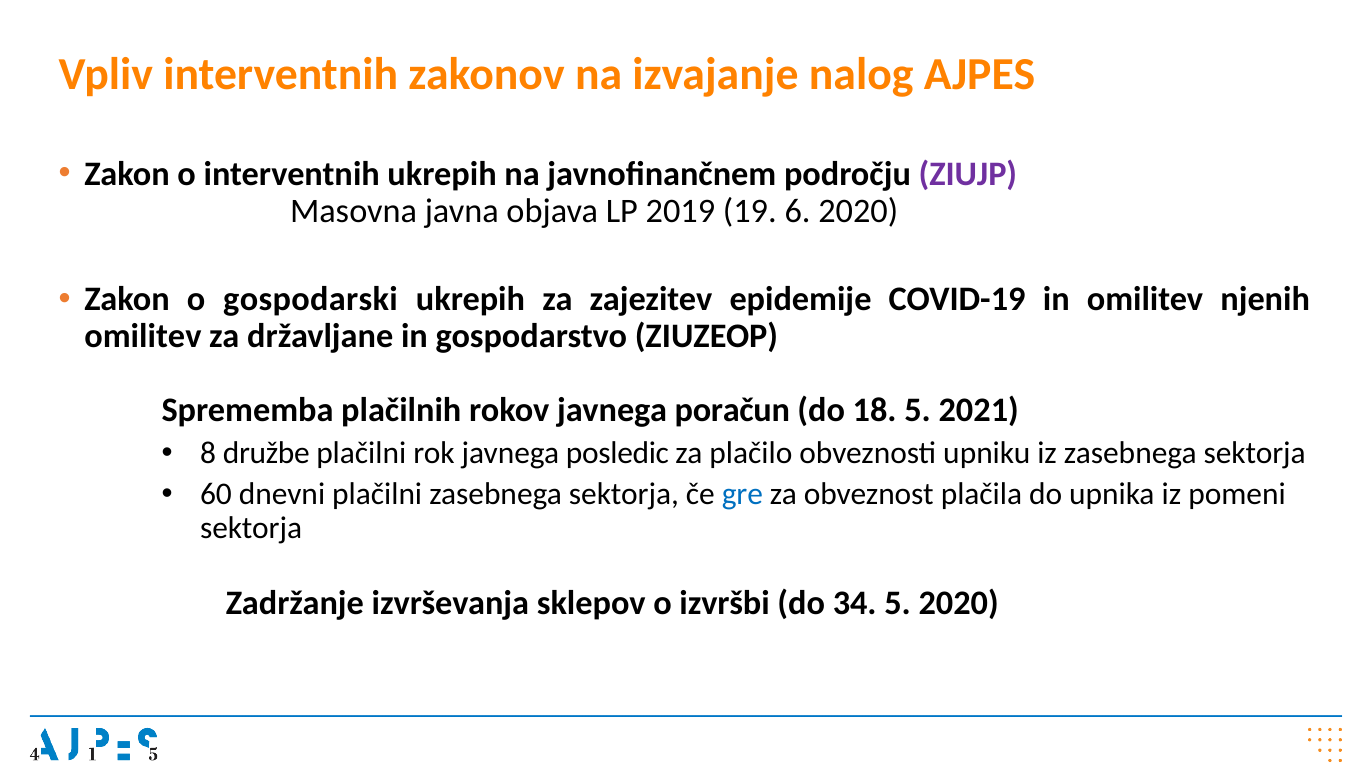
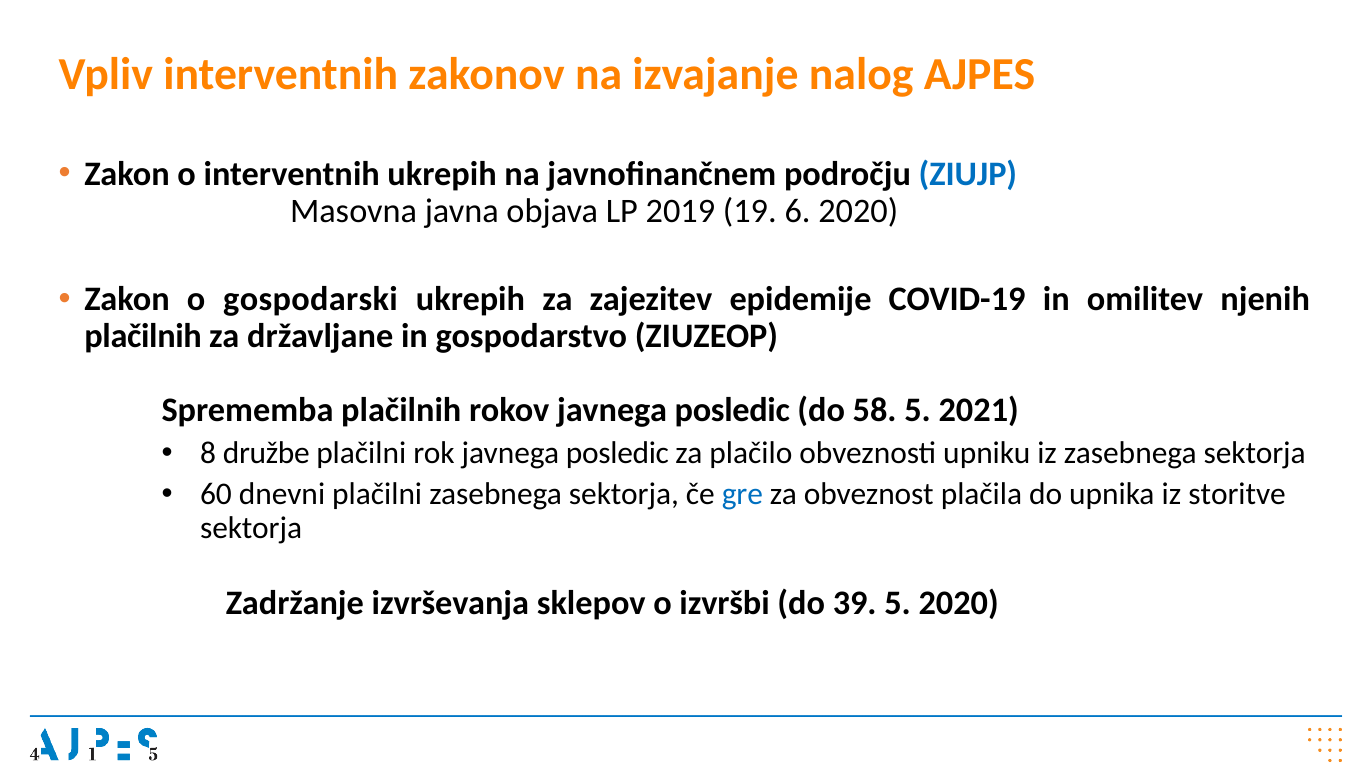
ZIUJP colour: purple -> blue
omilitev at (143, 336): omilitev -> plačilnih
rokov javnega poračun: poračun -> posledic
18: 18 -> 58
pomeni: pomeni -> storitve
34: 34 -> 39
